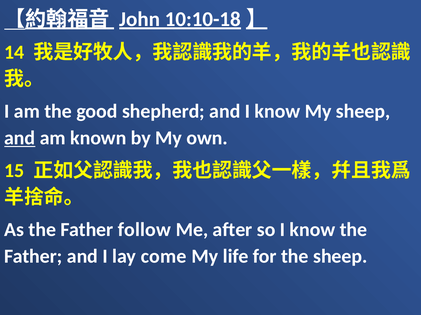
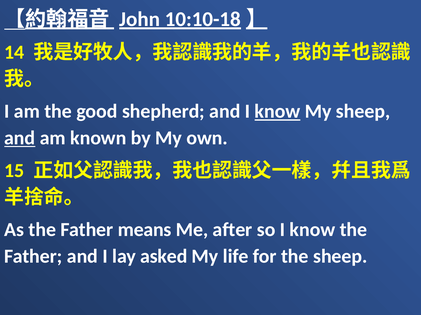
know at (277, 112) underline: none -> present
follow: follow -> means
come: come -> asked
